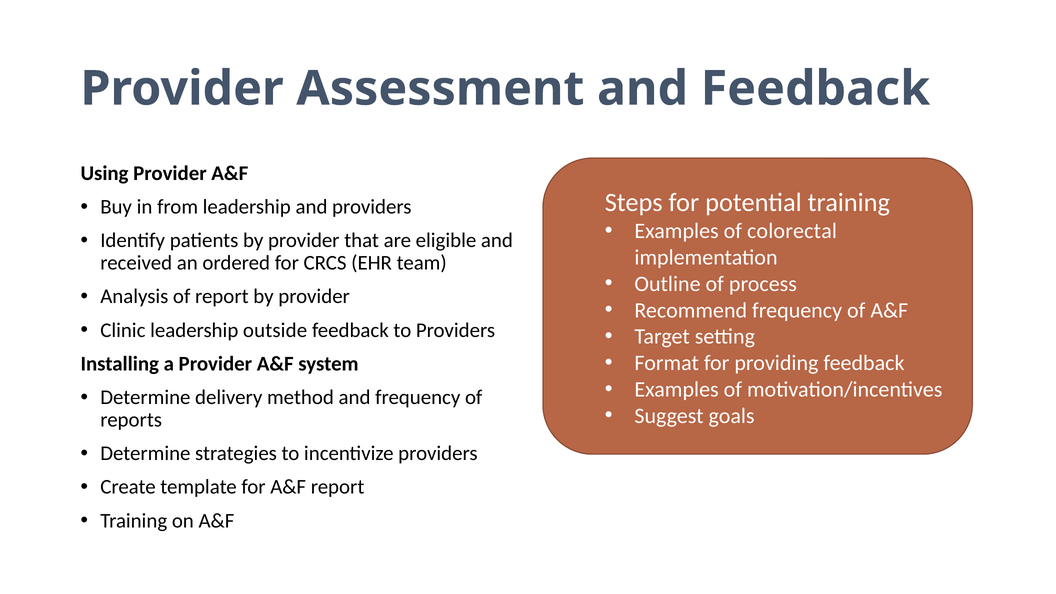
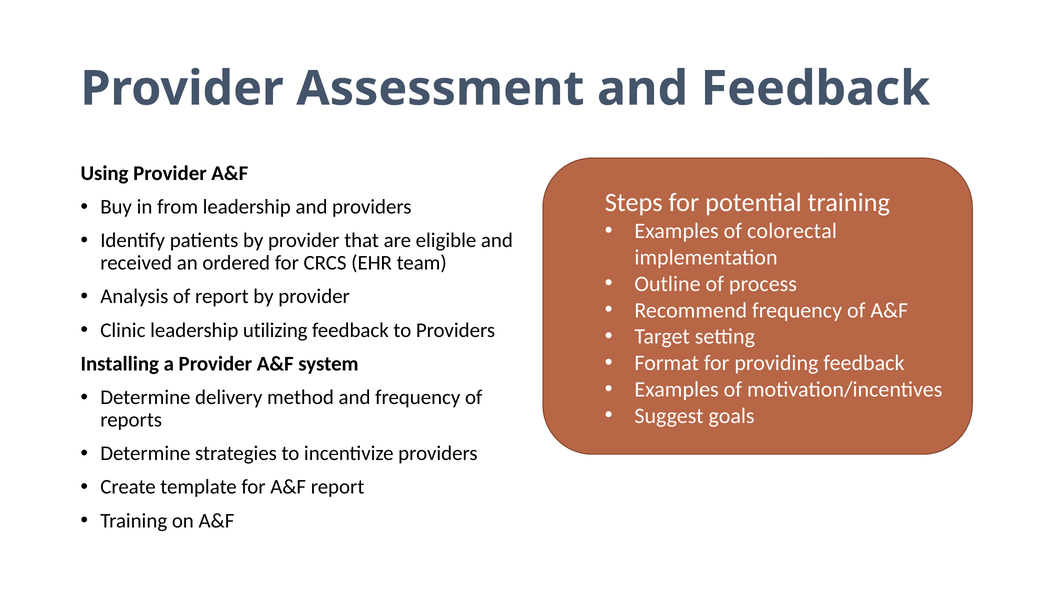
outside: outside -> utilizing
